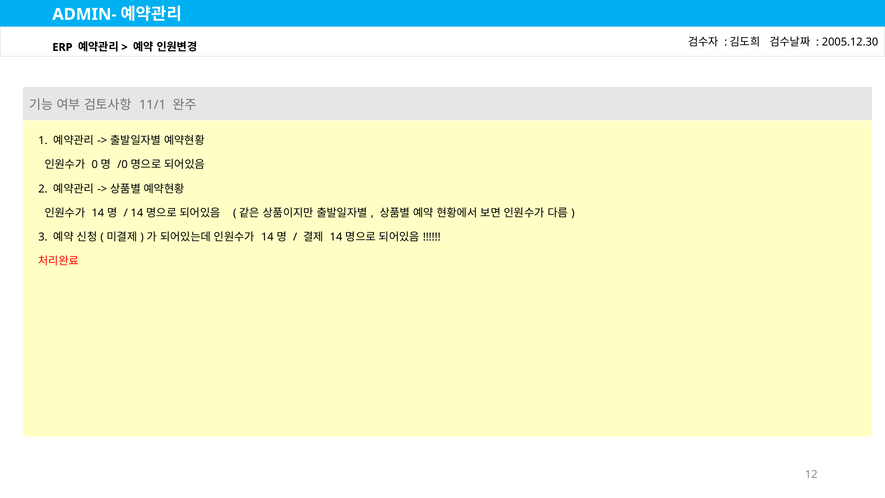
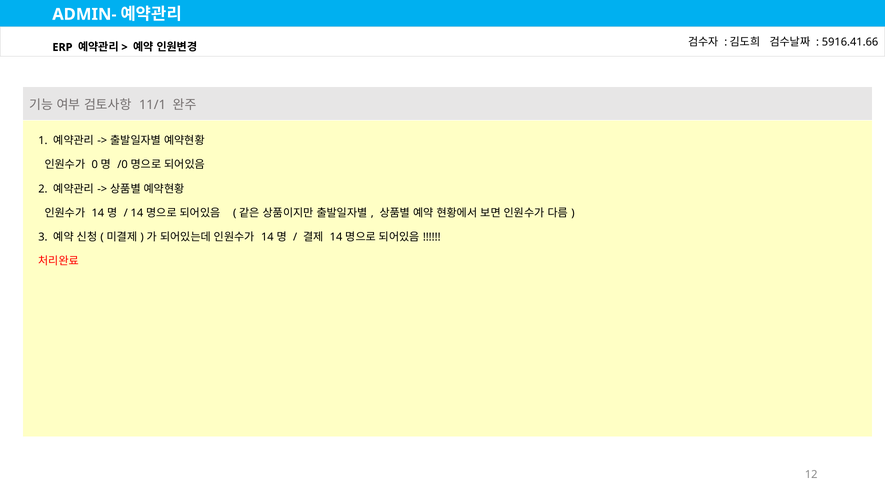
2005.12.30: 2005.12.30 -> 5916.41.66
